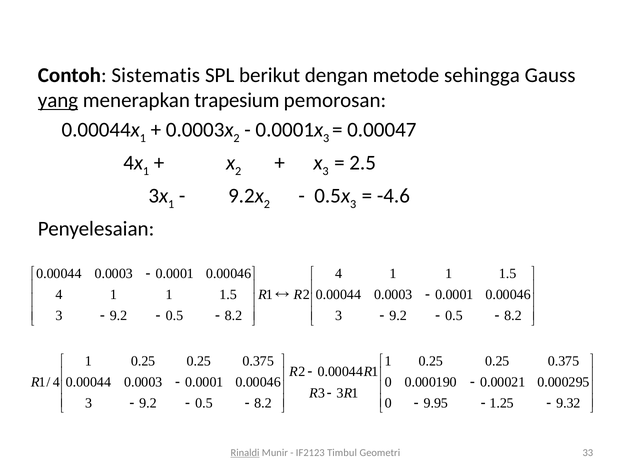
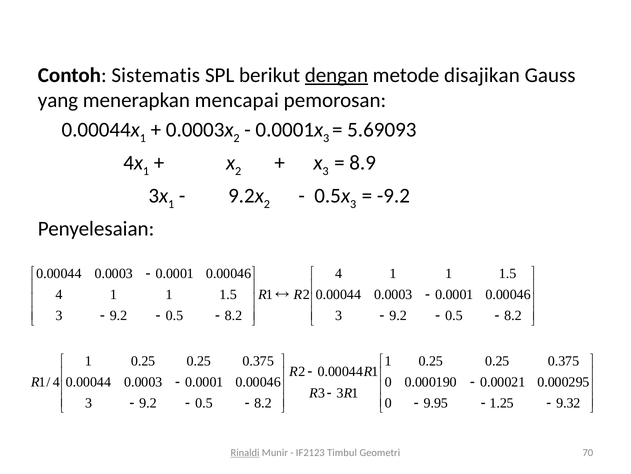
dengan underline: none -> present
sehingga: sehingga -> disajikan
yang underline: present -> none
trapesium: trapesium -> mencapai
0.00047: 0.00047 -> 5.69093
2.5: 2.5 -> 8.9
-4.6: -4.6 -> -9.2
33: 33 -> 70
